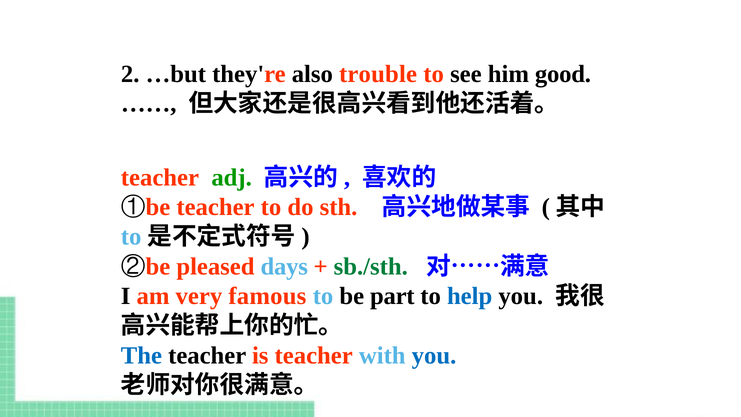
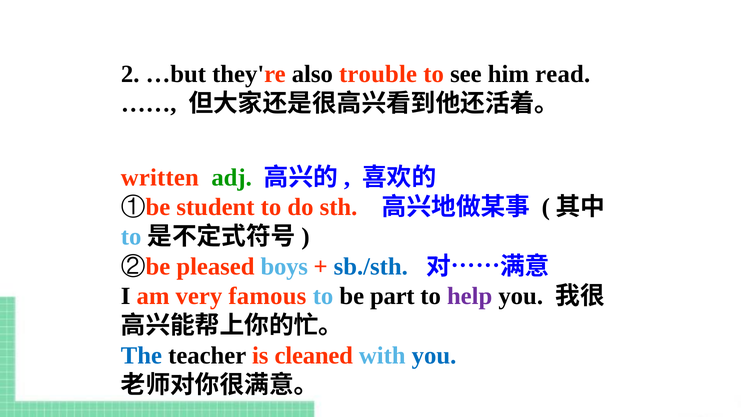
good: good -> read
teacher at (160, 177): teacher -> written
①be teacher: teacher -> student
days: days -> boys
sb./sth colour: green -> blue
help colour: blue -> purple
is teacher: teacher -> cleaned
